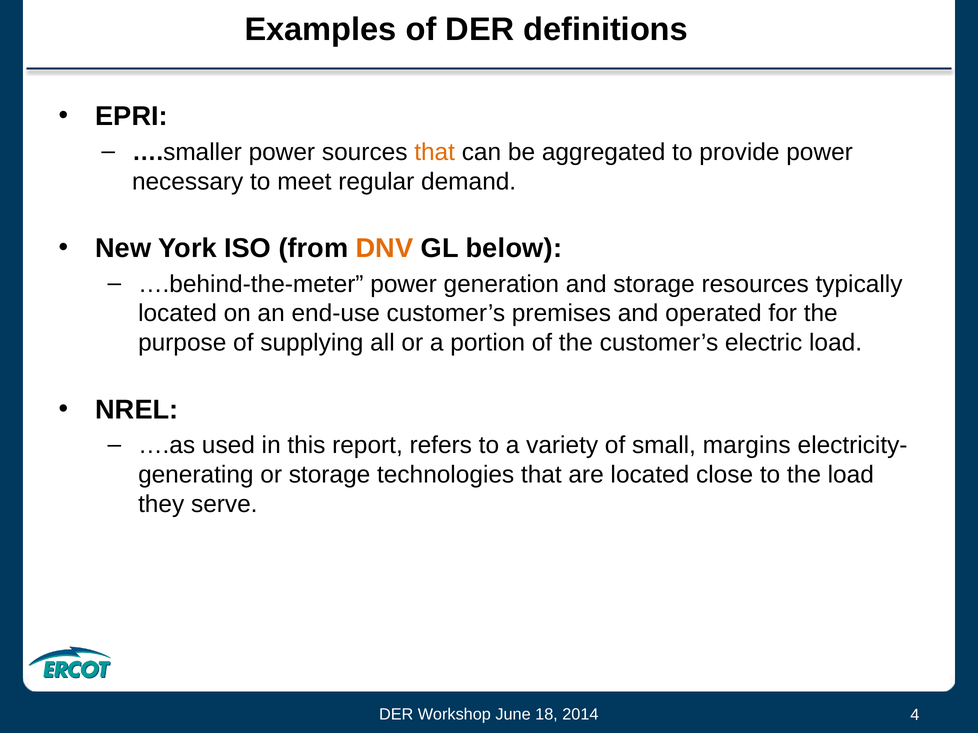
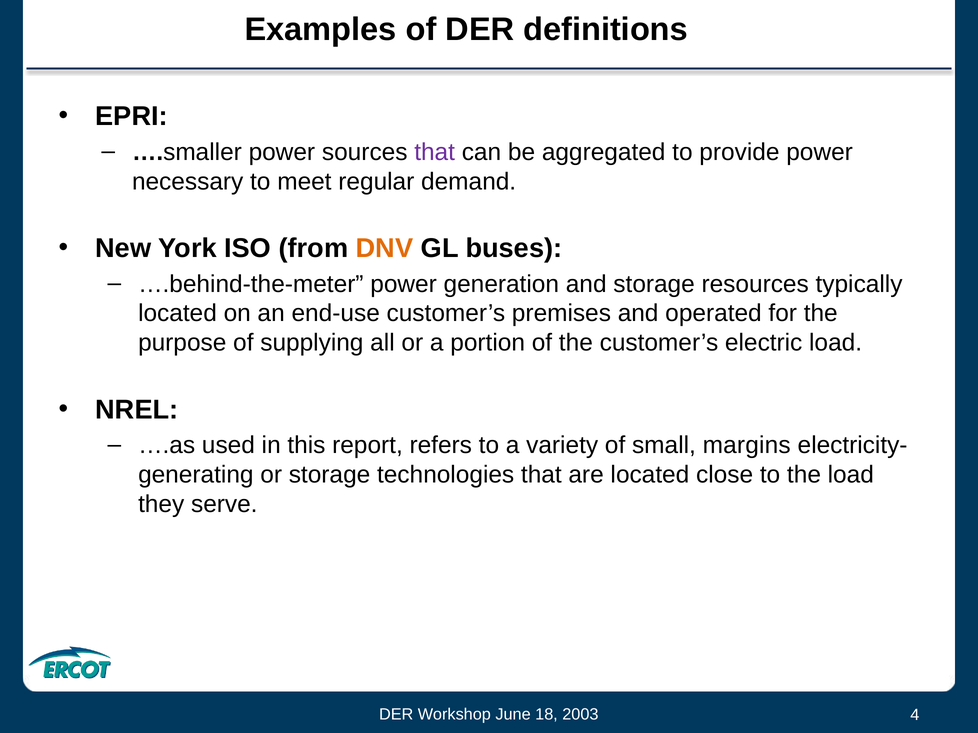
that at (435, 152) colour: orange -> purple
below: below -> buses
2014: 2014 -> 2003
